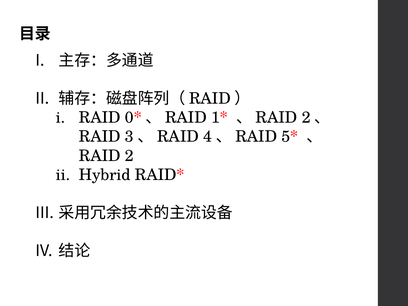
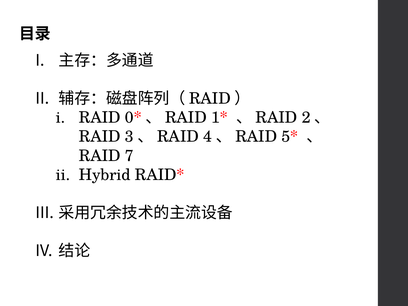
2: 2 -> 7
